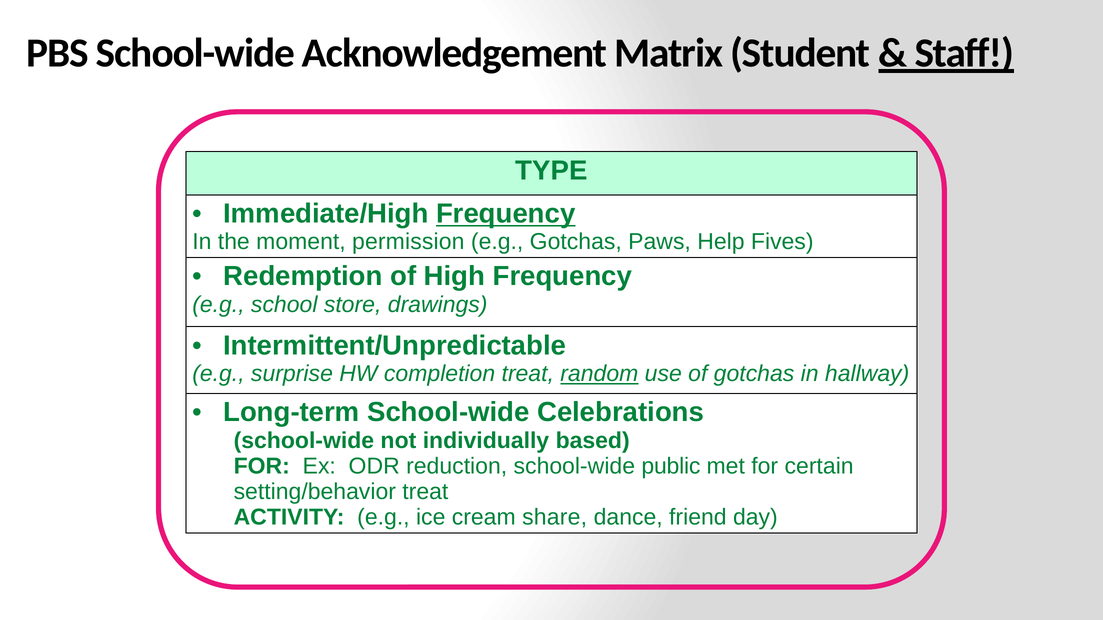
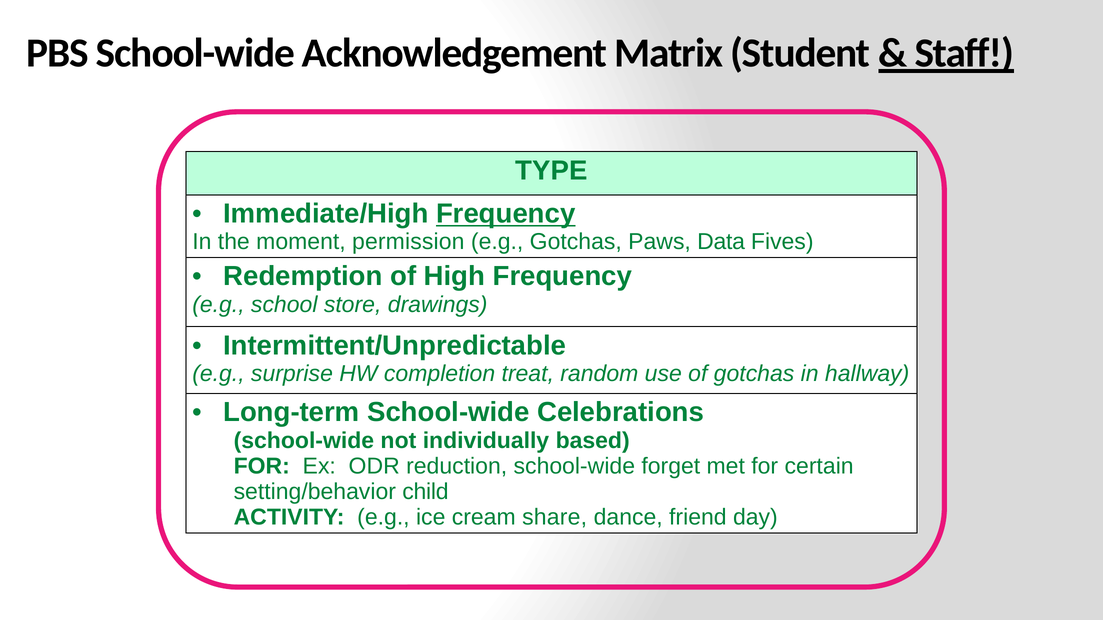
Help: Help -> Data
random underline: present -> none
public: public -> forget
setting/behavior treat: treat -> child
